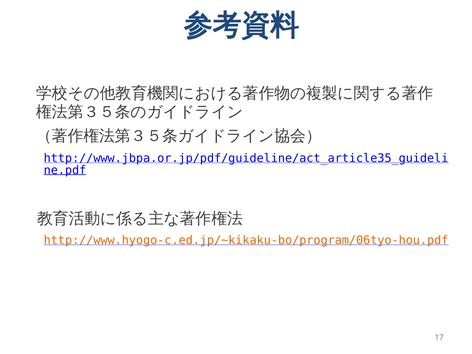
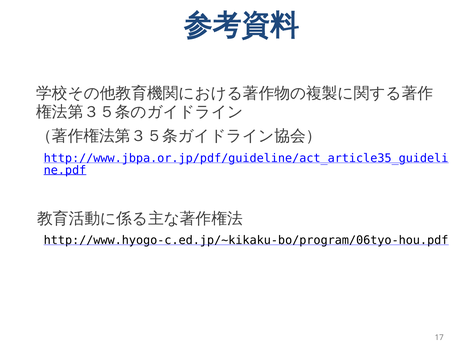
http://www.hyogo-c.ed.jp/~kikaku-bo/program/06tyo-hou.pdf colour: orange -> black
